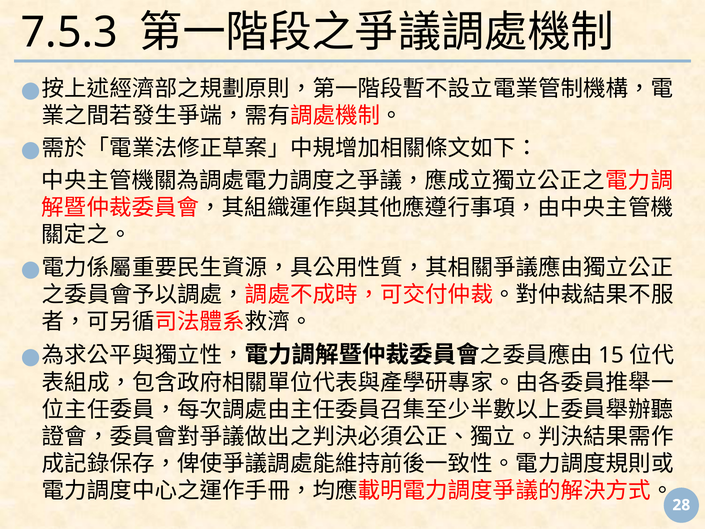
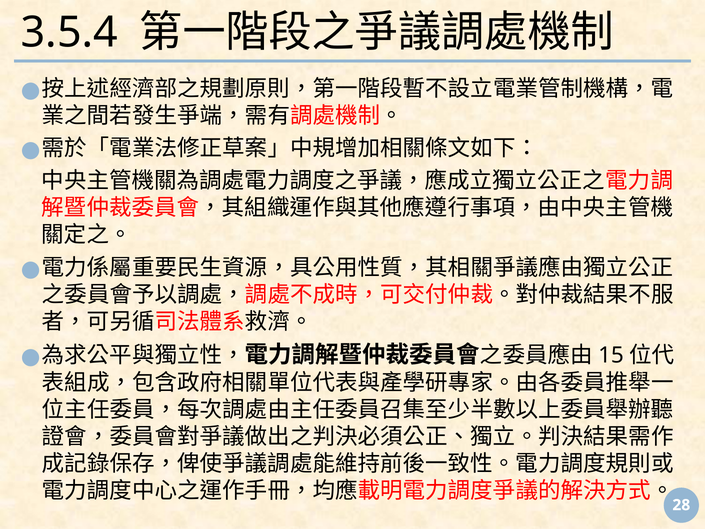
7.5.3: 7.5.3 -> 3.5.4
